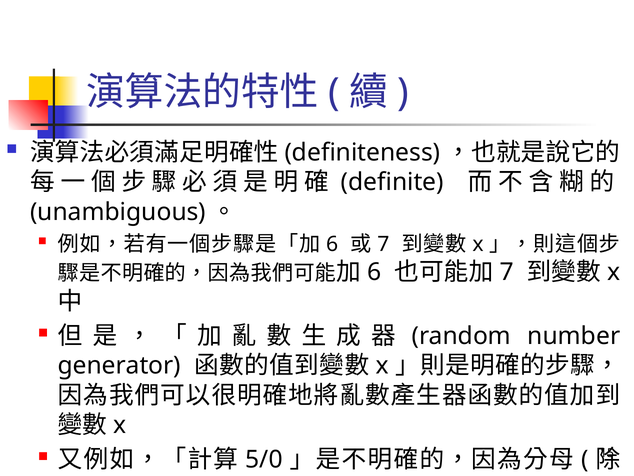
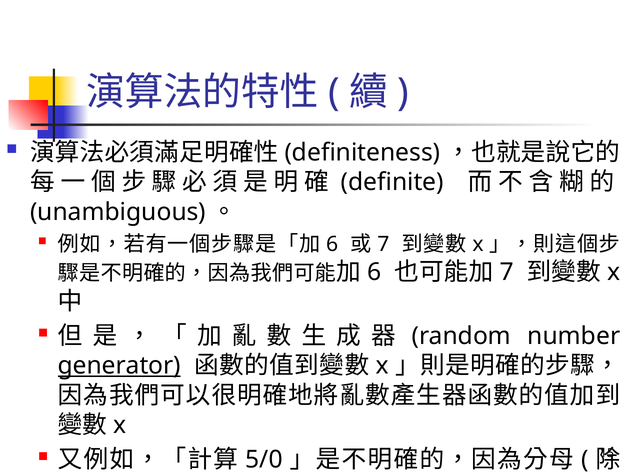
generator underline: none -> present
